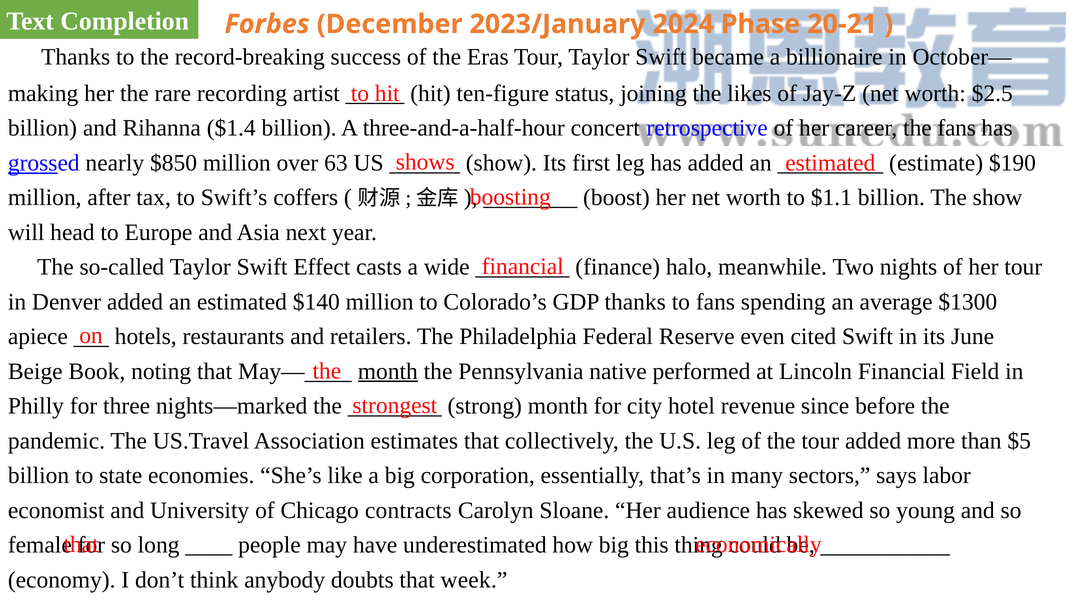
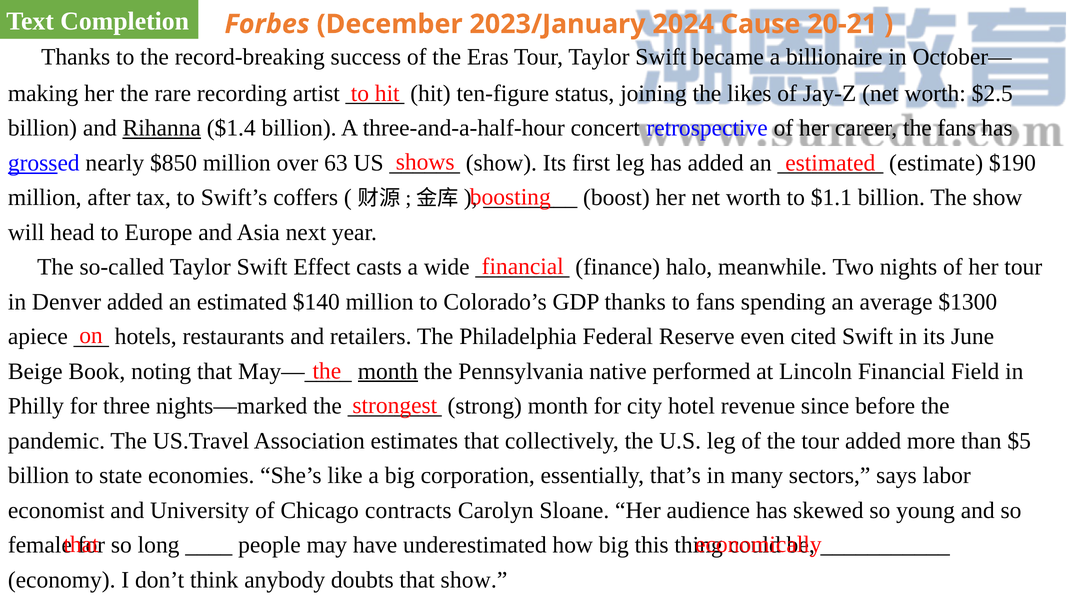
Phase: Phase -> Cause
Rihanna underline: none -> present
that week: week -> show
